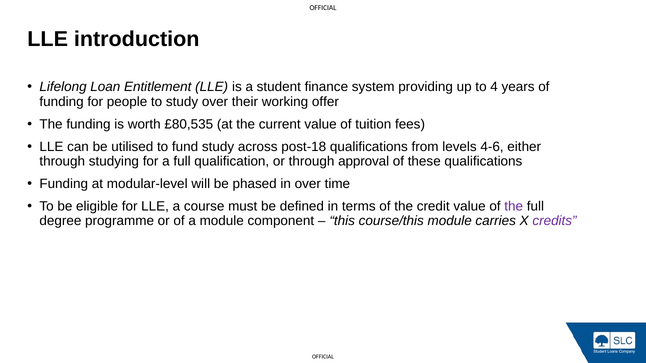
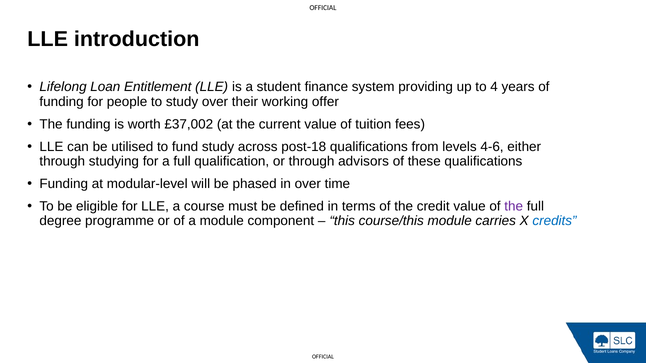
£80,535: £80,535 -> £37,002
approval: approval -> advisors
credits colour: purple -> blue
